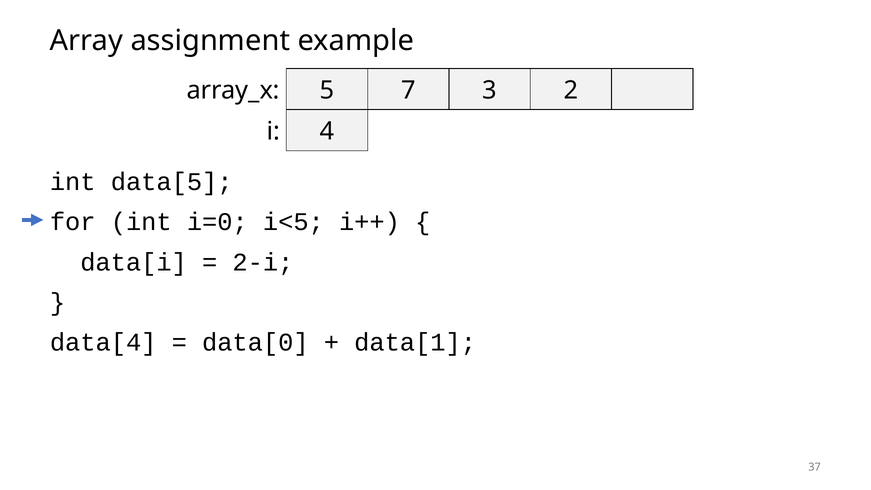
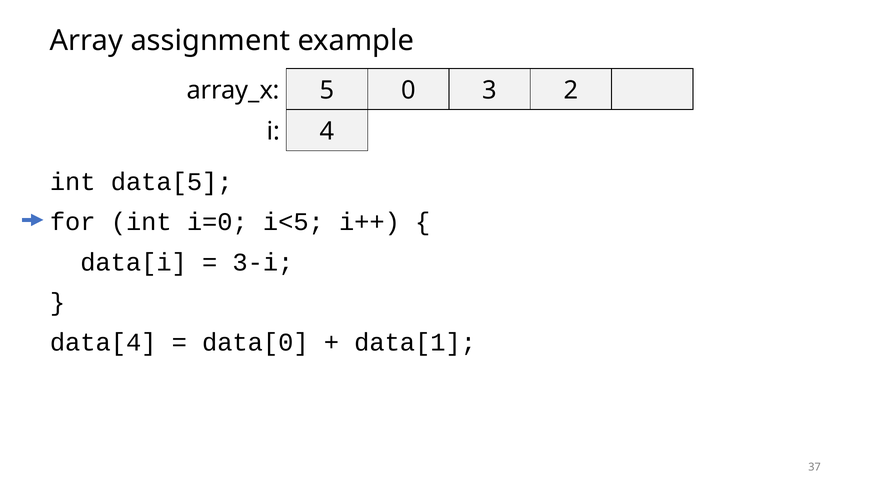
7: 7 -> 0
2-i: 2-i -> 3-i
